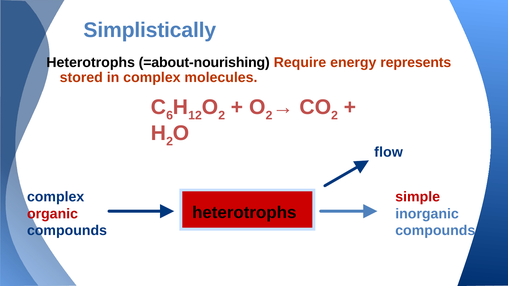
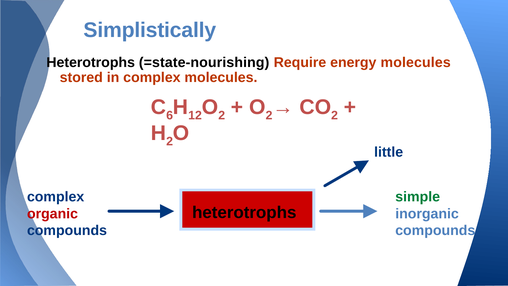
=about-nourishing: =about-nourishing -> =state-nourishing
energy represents: represents -> molecules
flow: flow -> little
simple colour: red -> green
